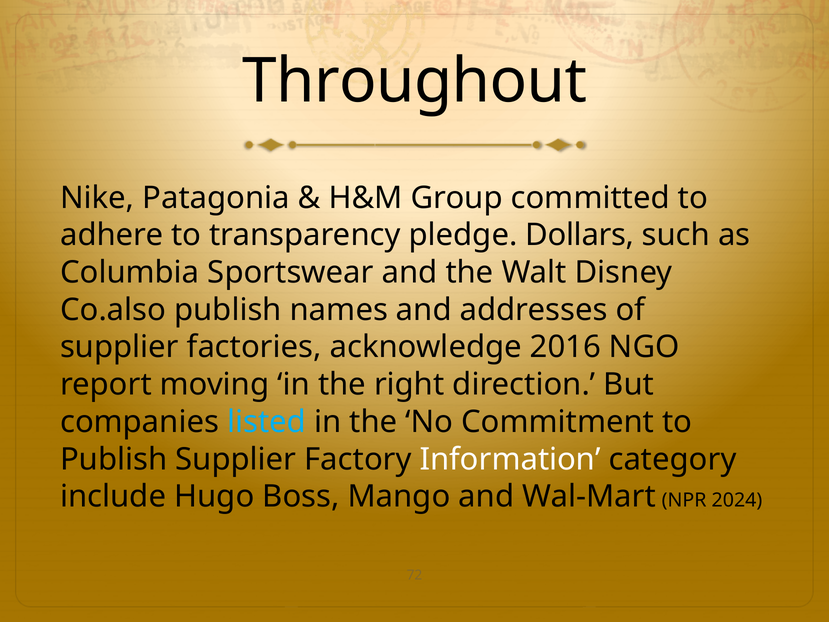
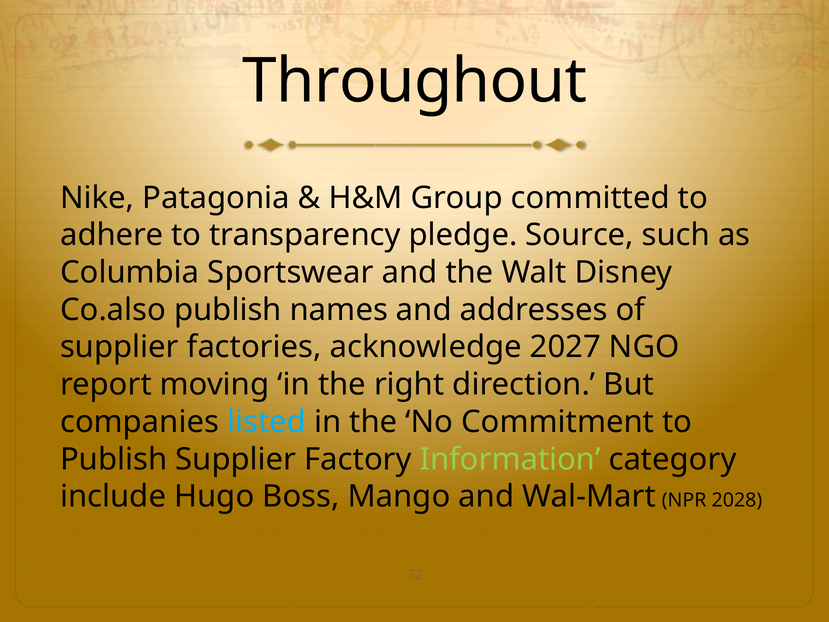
Dollars: Dollars -> Source
2016: 2016 -> 2027
Information colour: white -> light green
2024: 2024 -> 2028
